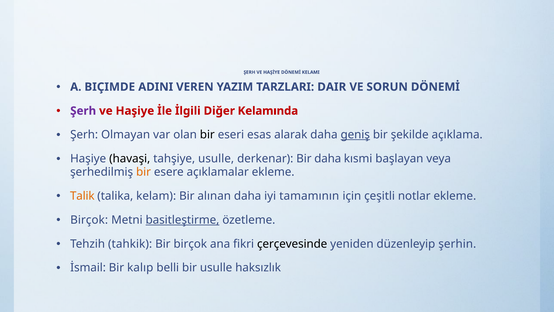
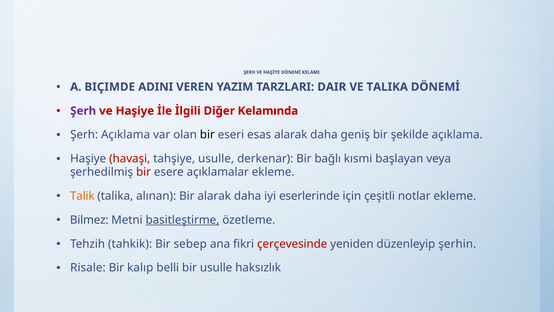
VE SORUN: SORUN -> TALIKA
Şerh Olmayan: Olmayan -> Açıklama
geniş underline: present -> none
havaşi colour: black -> red
Bir daha: daha -> bağlı
bir at (144, 172) colour: orange -> red
kelam: kelam -> alınan
Bir alınan: alınan -> alarak
tamamının: tamamının -> eserlerinde
Birçok at (89, 220): Birçok -> Bilmez
Bir birçok: birçok -> sebep
çerçevesinde colour: black -> red
İsmail: İsmail -> Risale
